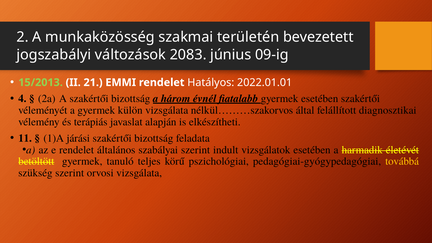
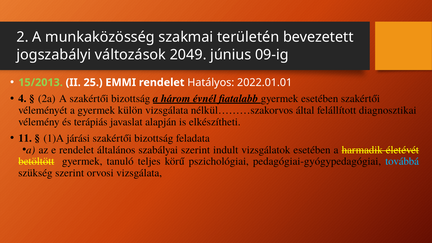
2083: 2083 -> 2049
21: 21 -> 25
továbbá colour: yellow -> light blue
